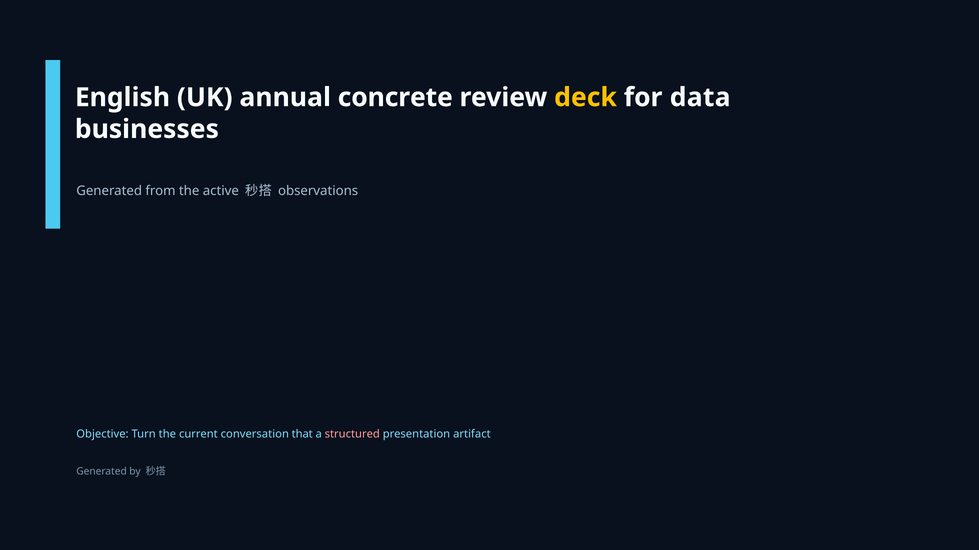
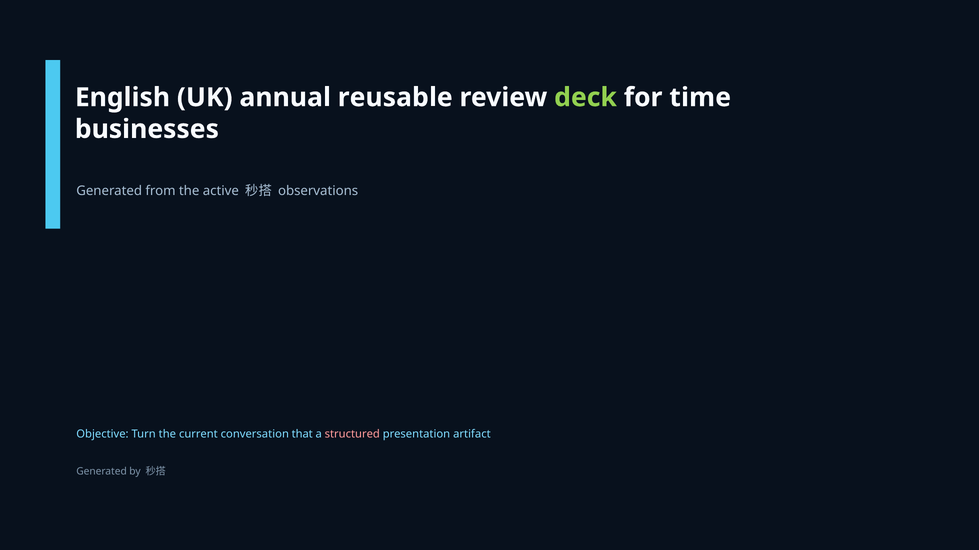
concrete: concrete -> reusable
deck colour: yellow -> light green
data: data -> time
